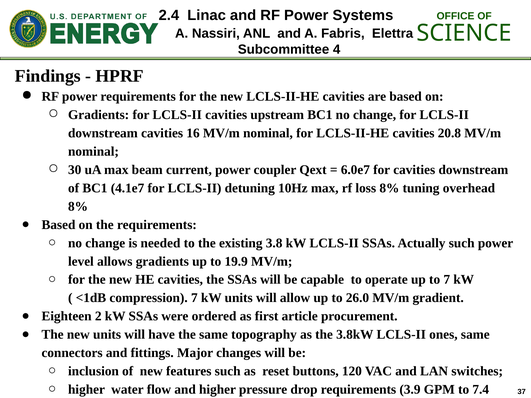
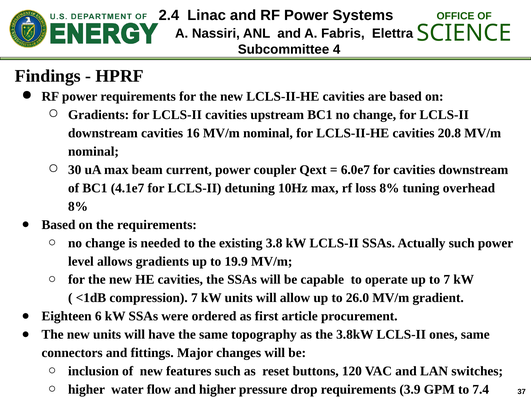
2: 2 -> 6
